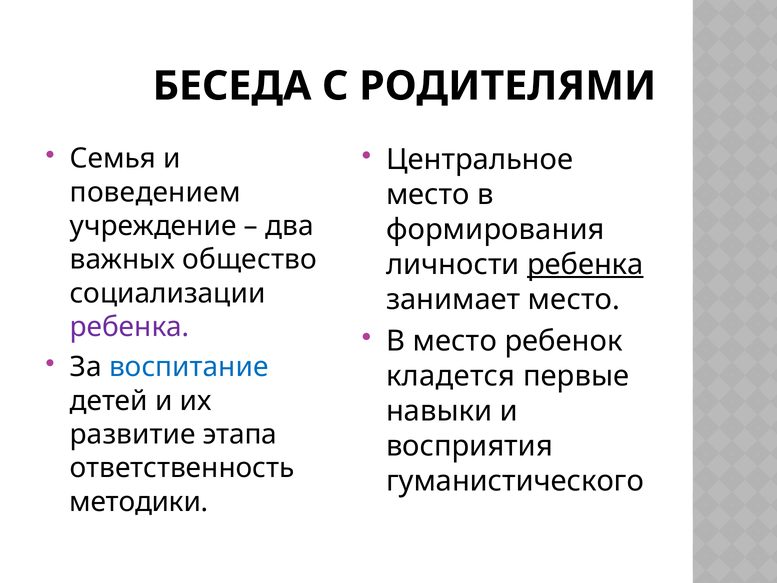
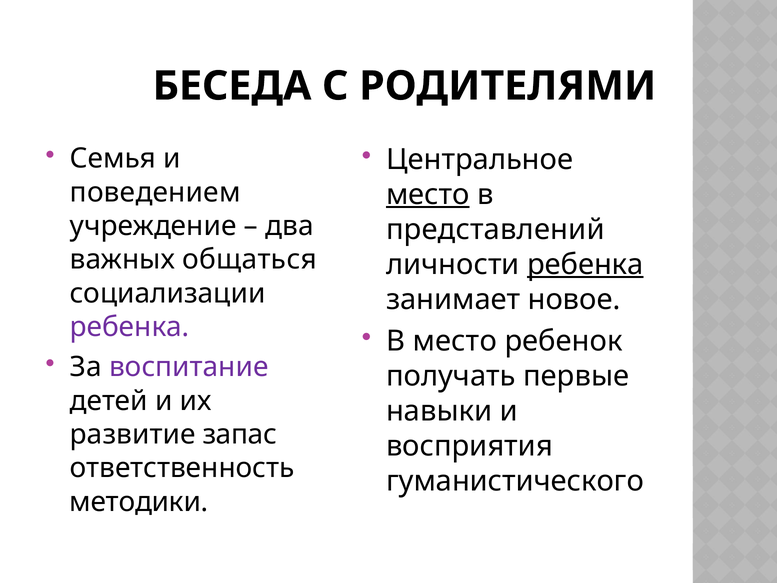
место at (428, 194) underline: none -> present
формирования: формирования -> представлений
общество: общество -> общаться
занимает место: место -> новое
воспитание colour: blue -> purple
кладется: кладется -> получать
этапа: этапа -> запас
